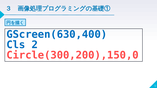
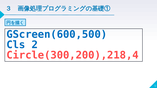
GScreen(630,400: GScreen(630,400 -> GScreen(600,500
Circle(300,200),150,0: Circle(300,200),150,0 -> Circle(300,200),218,4
